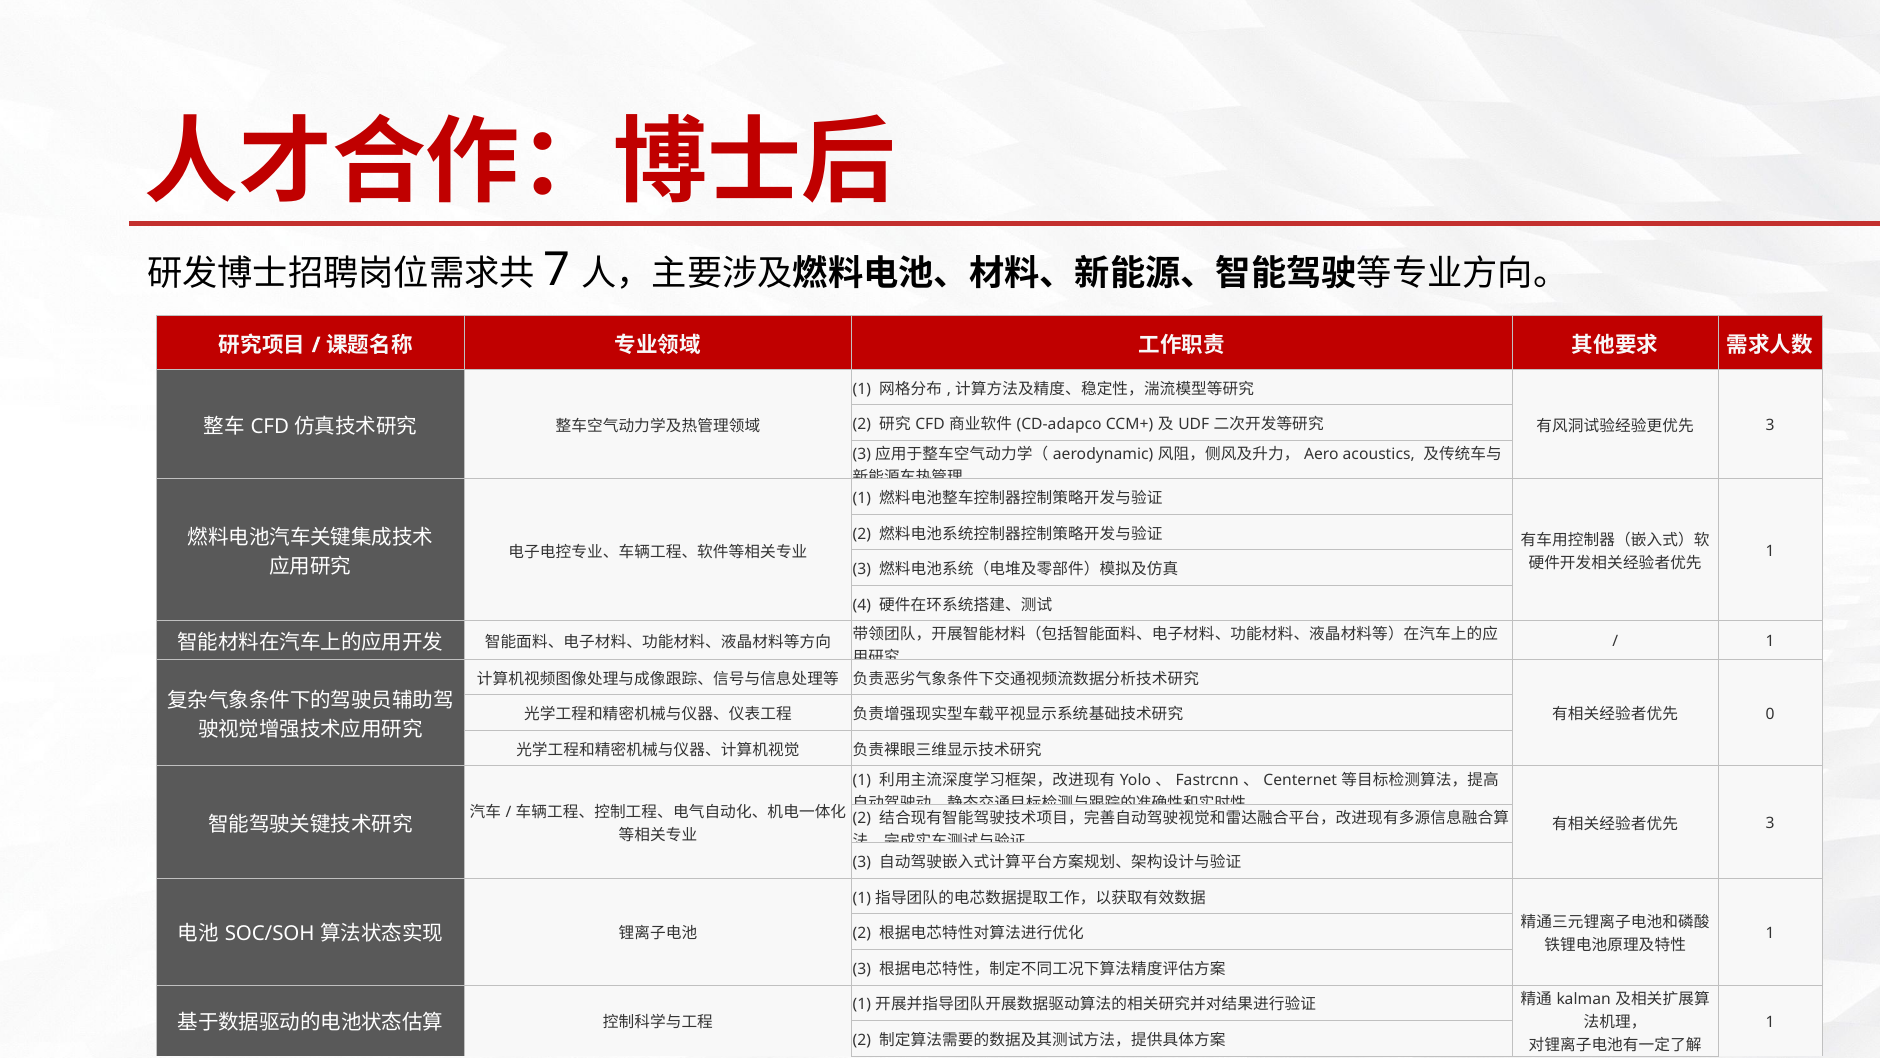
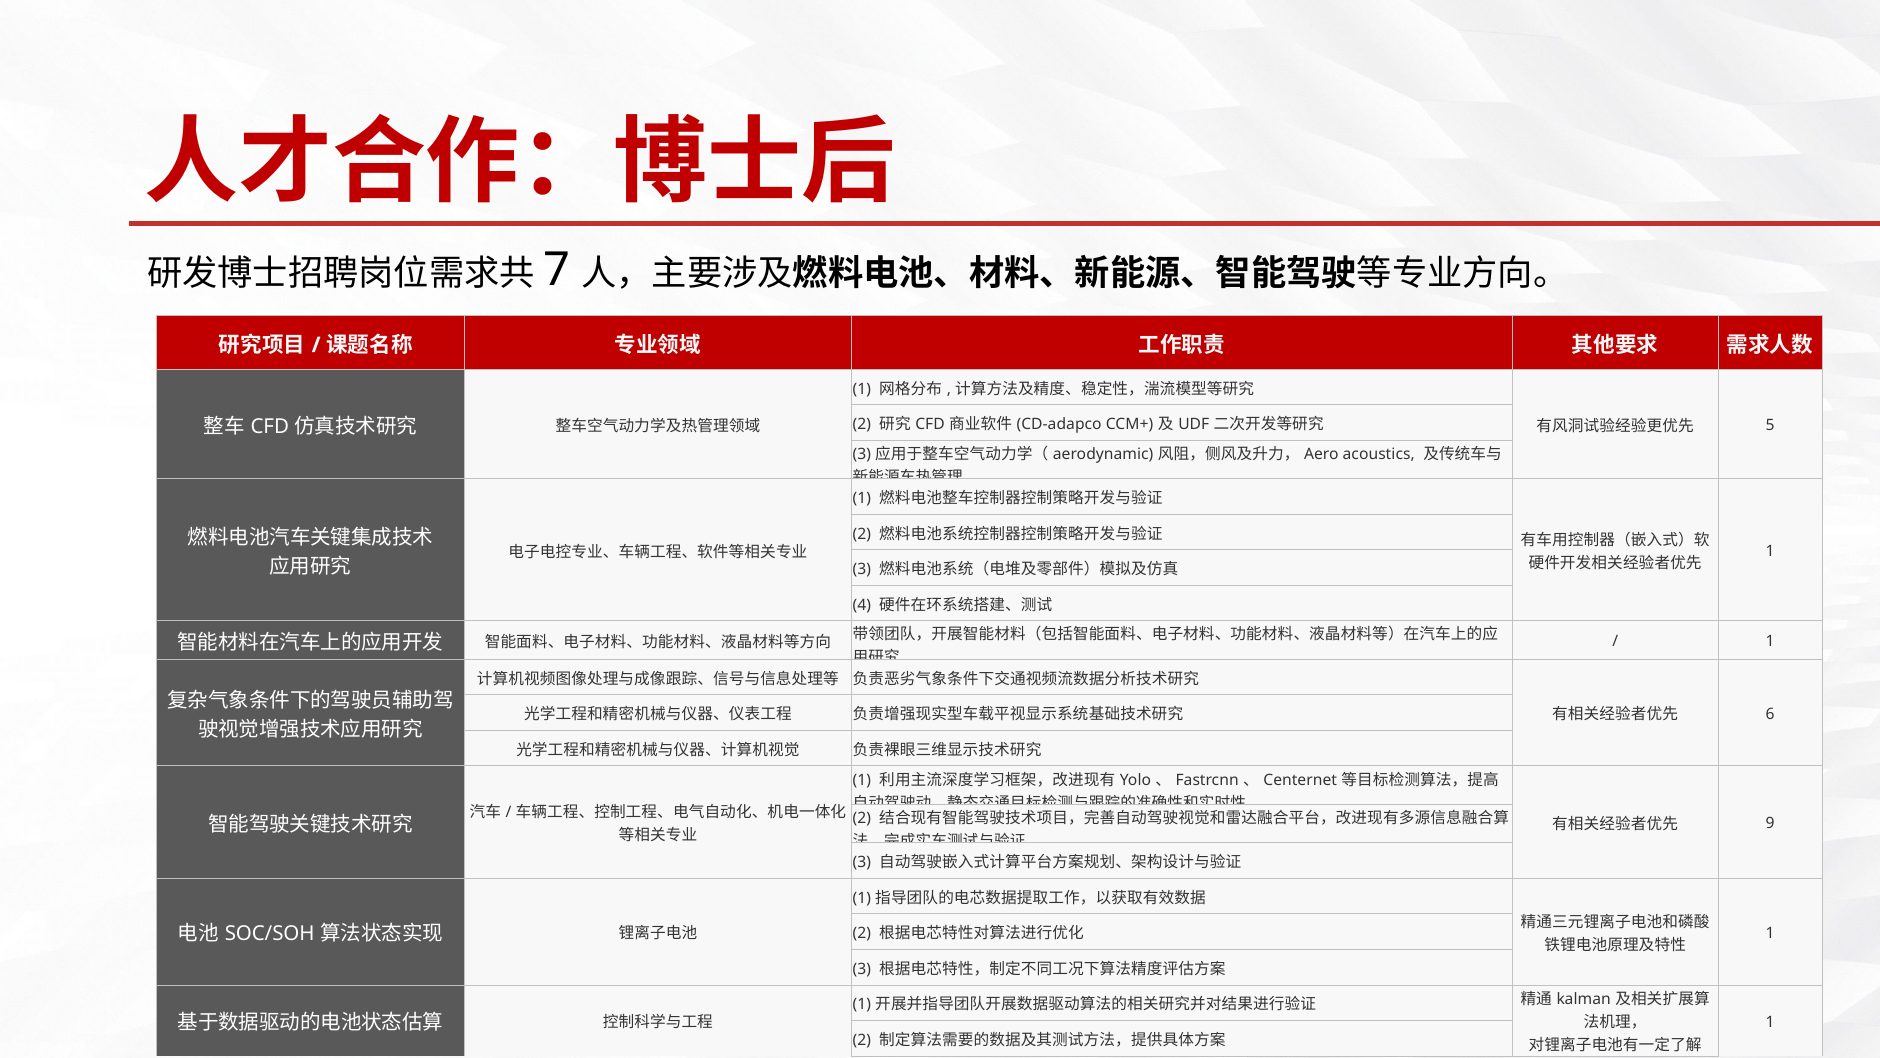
3 at (1770, 425): 3 -> 5
0: 0 -> 6
3 at (1770, 823): 3 -> 9
